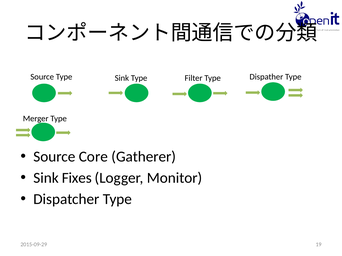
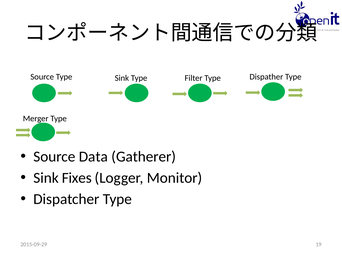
Core: Core -> Data
